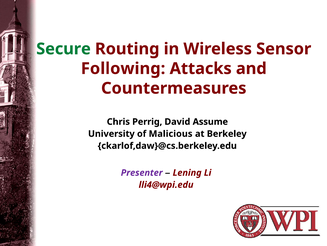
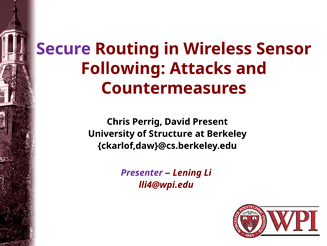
Secure colour: green -> purple
Assume: Assume -> Present
Malicious: Malicious -> Structure
